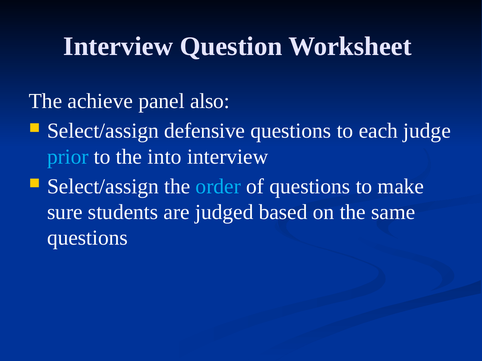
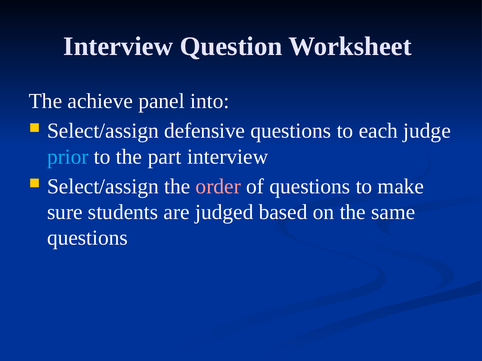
also: also -> into
into: into -> part
order colour: light blue -> pink
